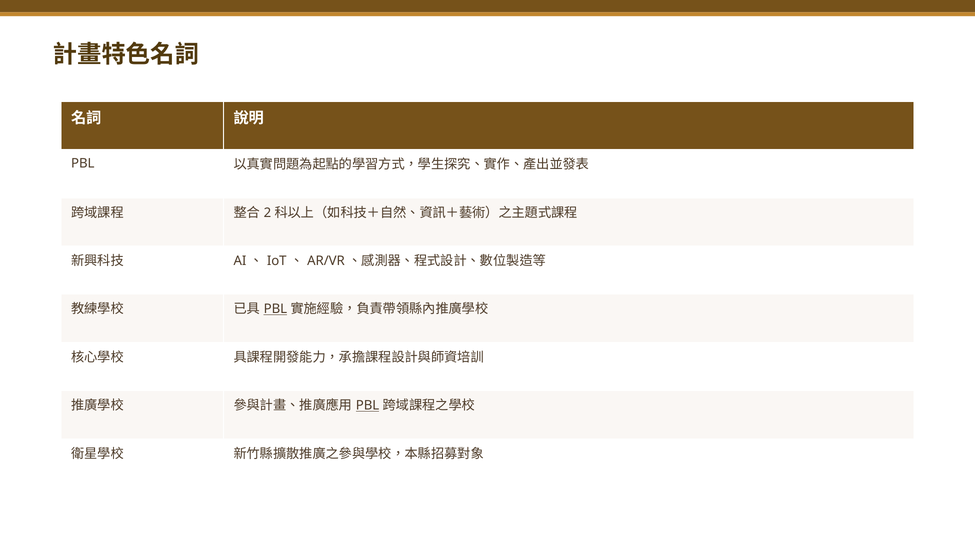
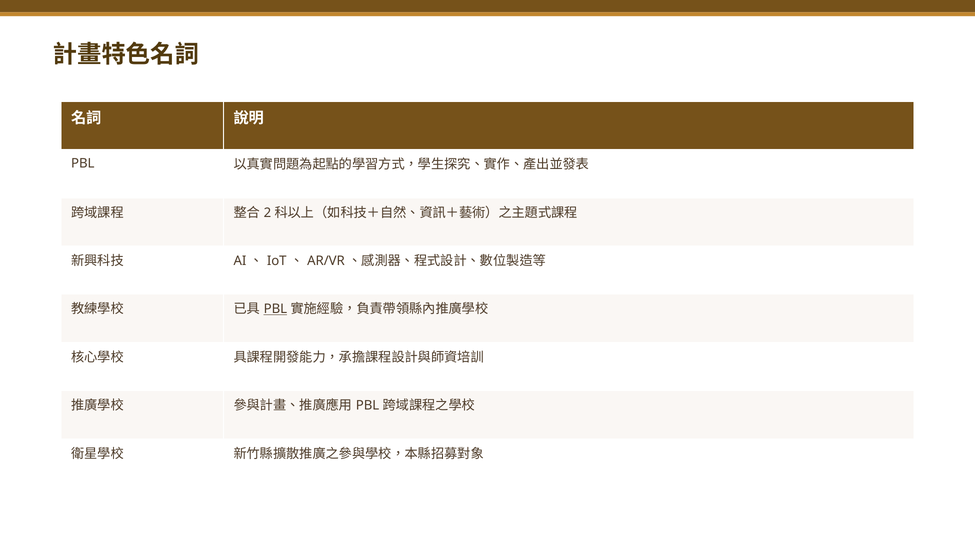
PBL at (368, 406) underline: present -> none
